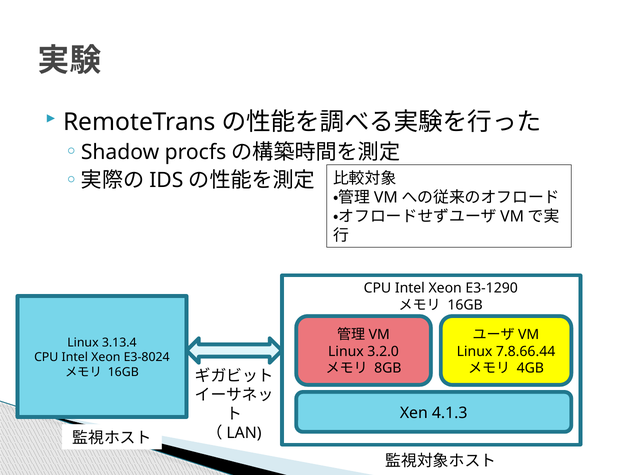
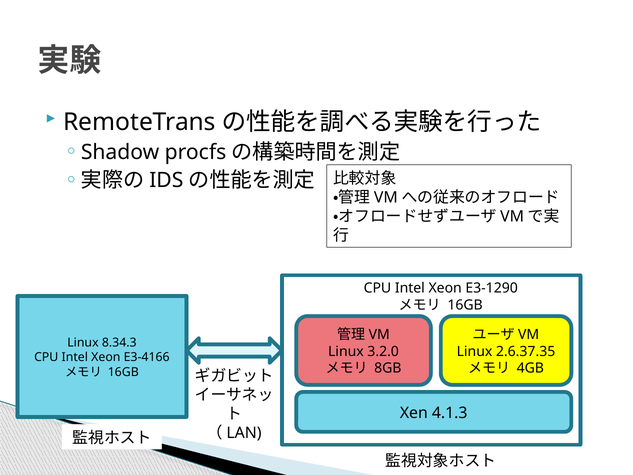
3.13.4: 3.13.4 -> 8.34.3
7.8.66.44: 7.8.66.44 -> 2.6.37.35
E3-8024: E3-8024 -> E3-4166
